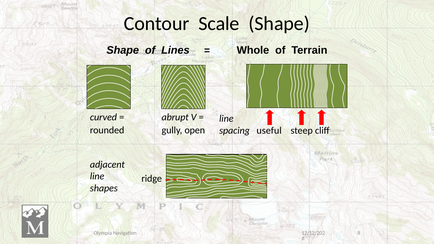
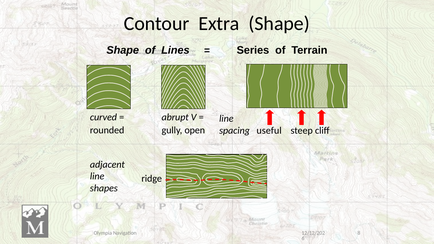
Scale: Scale -> Extra
Whole: Whole -> Series
